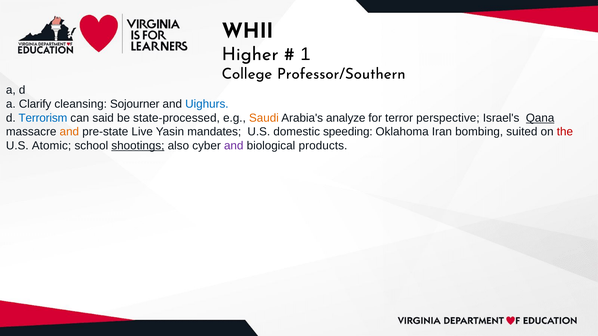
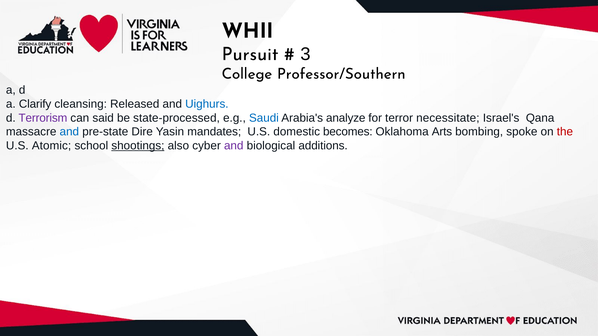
Higher: Higher -> Pursuit
1: 1 -> 3
Sojourner: Sojourner -> Released
Terrorism colour: blue -> purple
Saudi colour: orange -> blue
perspective: perspective -> necessitate
Qana underline: present -> none
and at (69, 132) colour: orange -> blue
Live: Live -> Dire
speeding: speeding -> becomes
Iran: Iran -> Arts
suited: suited -> spoke
products: products -> additions
